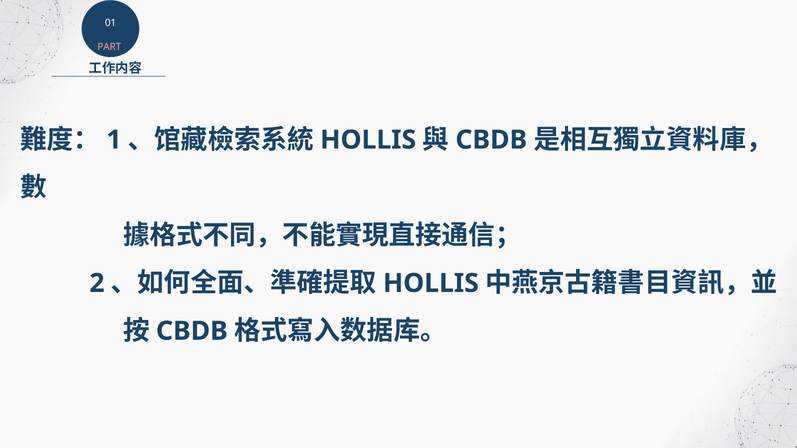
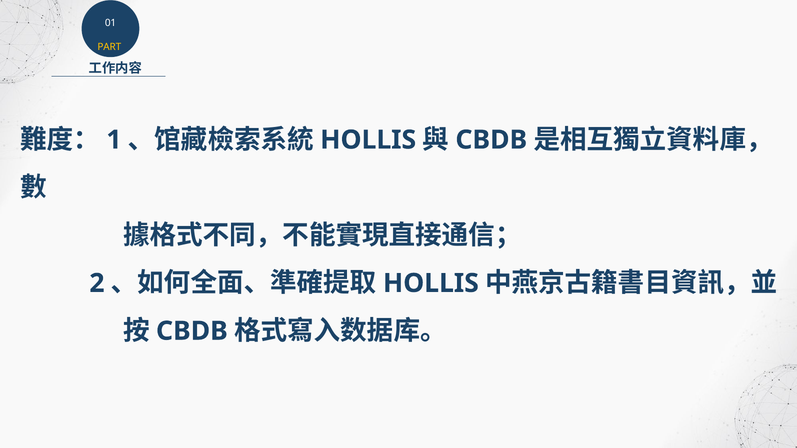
PART colour: pink -> yellow
